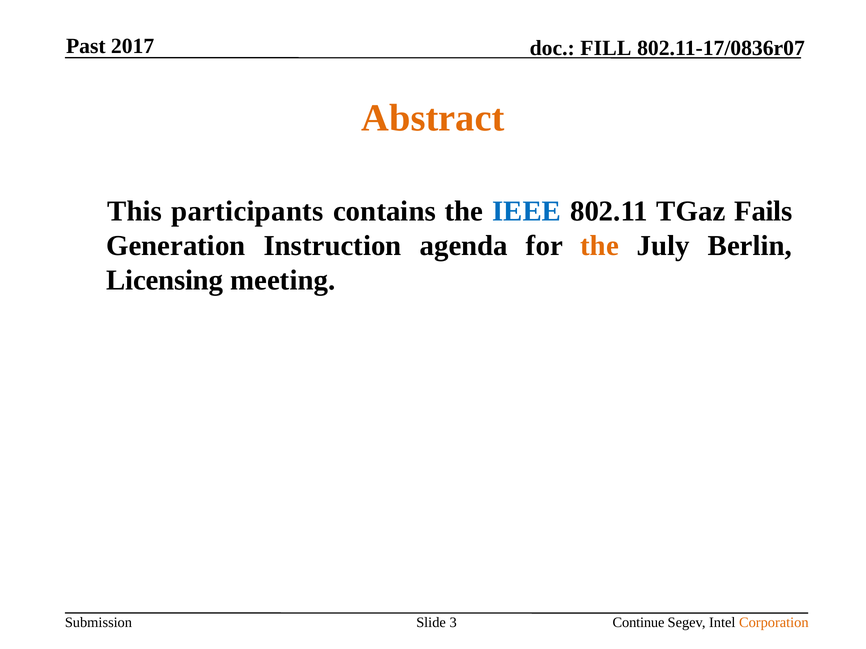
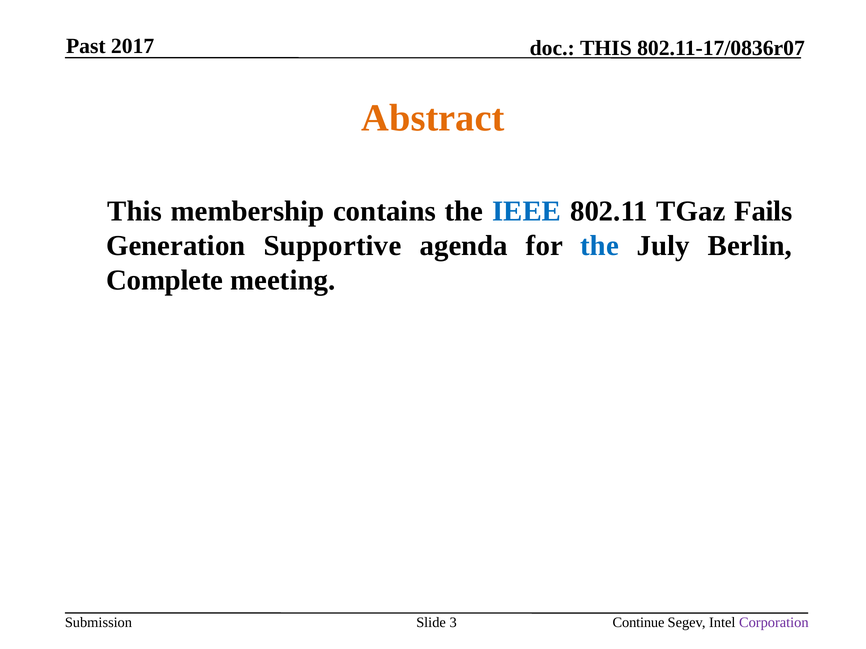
FILL at (606, 48): FILL -> THIS
participants: participants -> membership
Instruction: Instruction -> Supportive
the at (600, 246) colour: orange -> blue
Licensing: Licensing -> Complete
Corporation colour: orange -> purple
